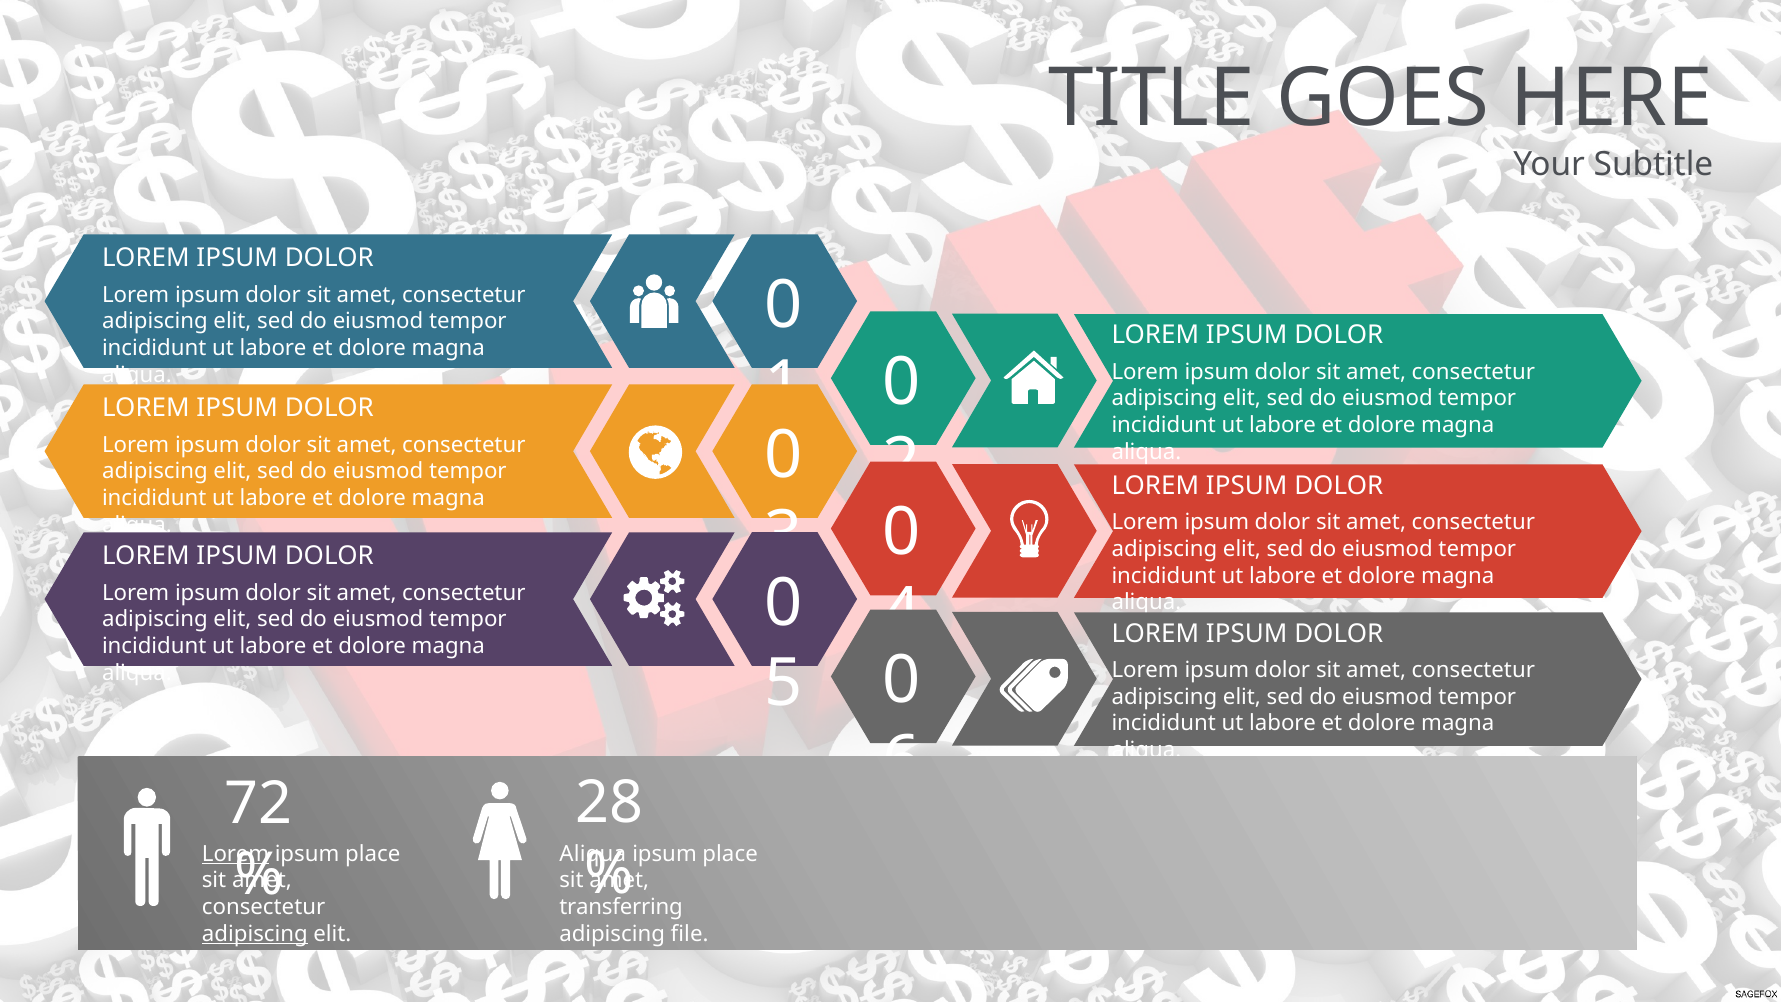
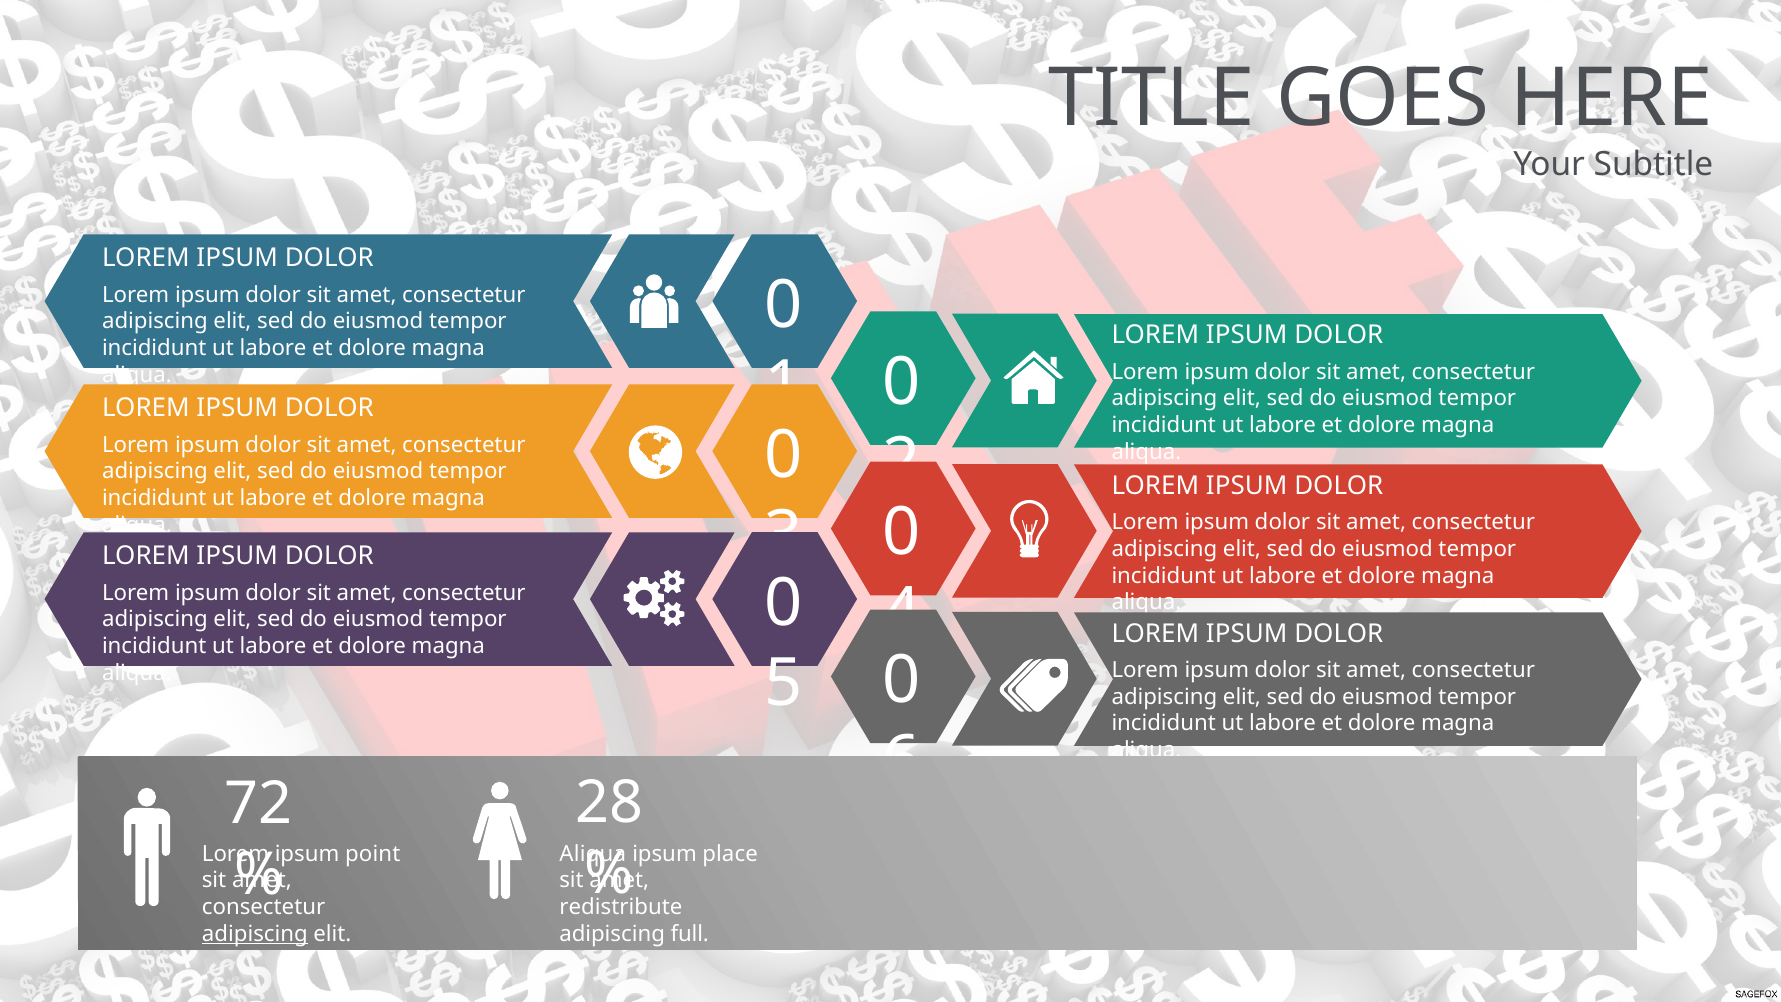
Lorem at (236, 854) underline: present -> none
place at (373, 854): place -> point
transferring: transferring -> redistribute
file: file -> full
